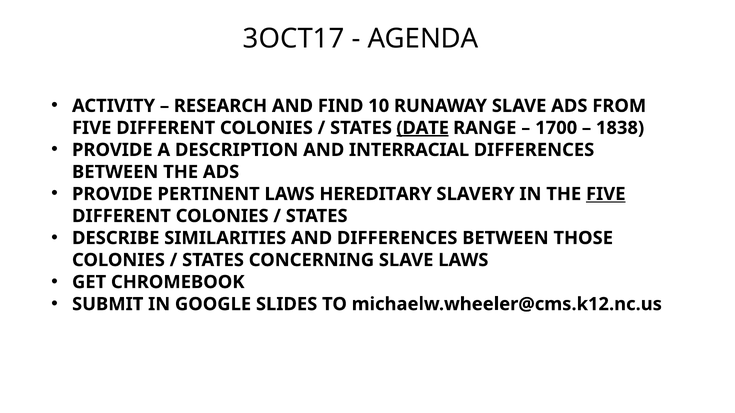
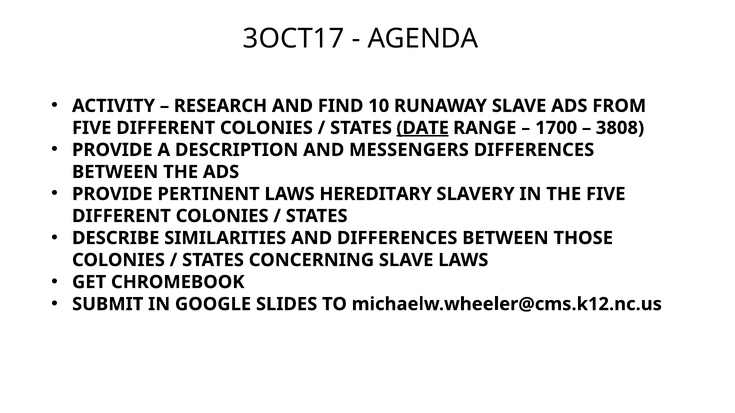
1838: 1838 -> 3808
INTERRACIAL: INTERRACIAL -> MESSENGERS
FIVE at (606, 194) underline: present -> none
